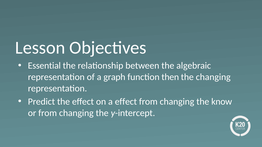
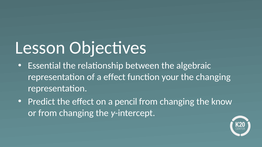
a graph: graph -> effect
then: then -> your
a effect: effect -> pencil
